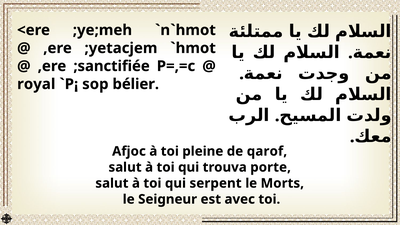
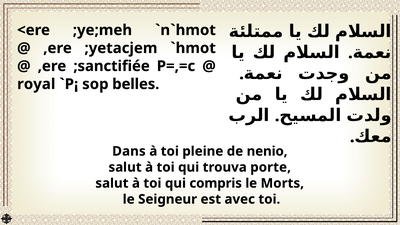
bélier: bélier -> belles
Afjoc: Afjoc -> Dans
qarof: qarof -> nenio
serpent: serpent -> compris
